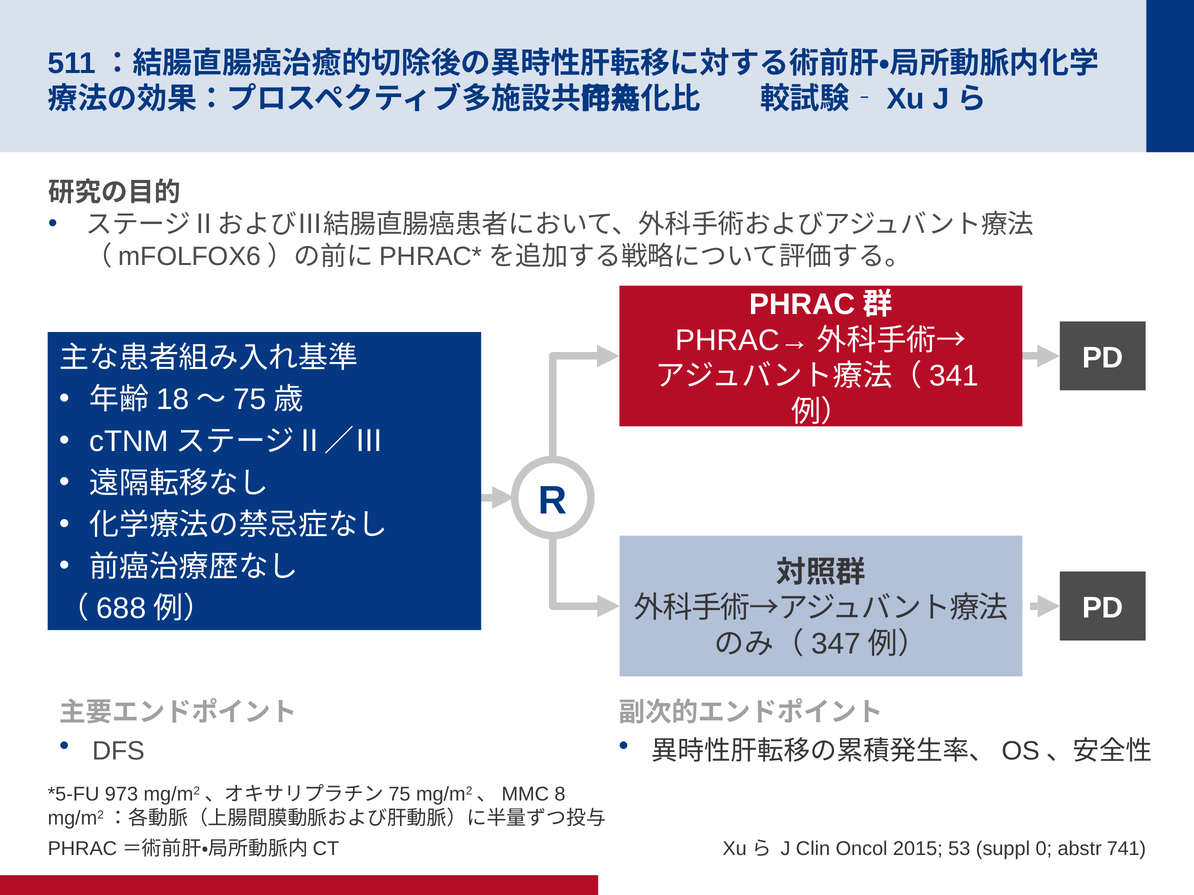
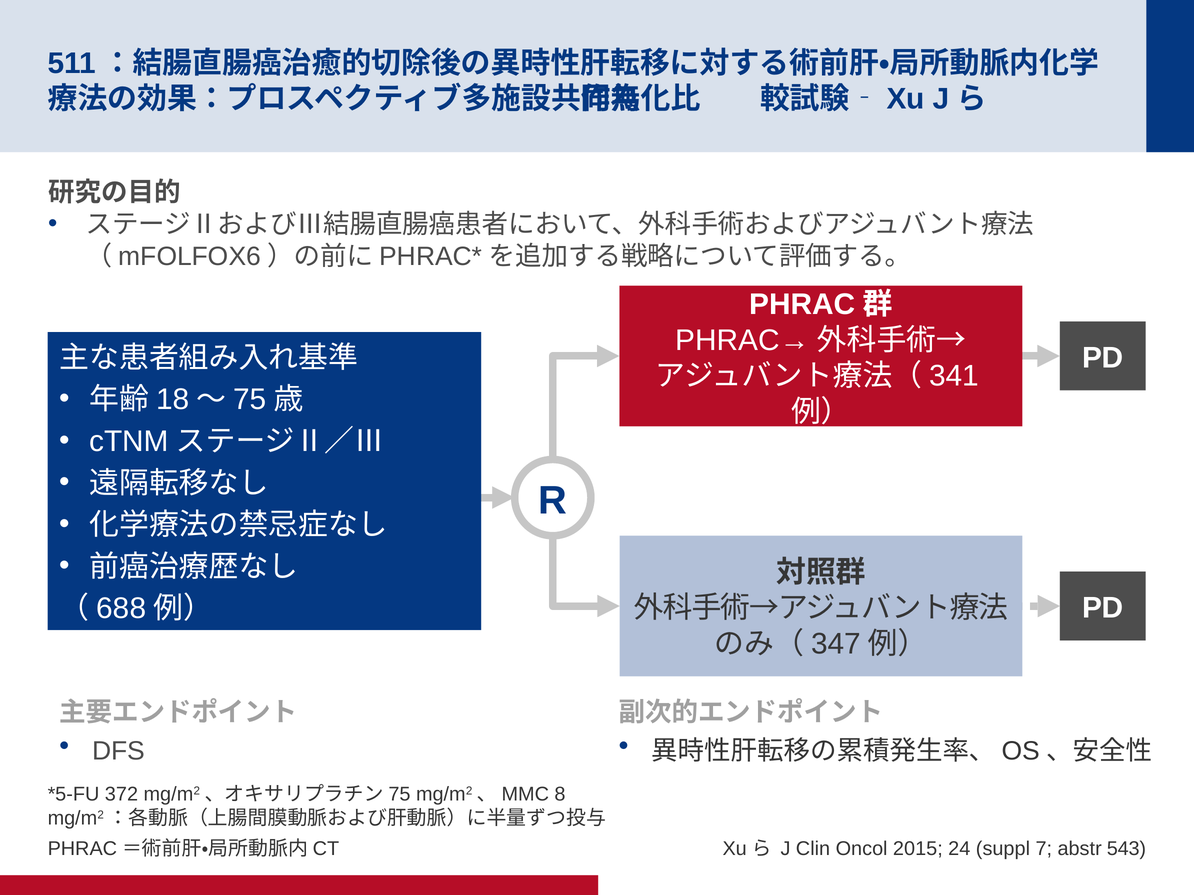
973: 973 -> 372
53: 53 -> 24
0: 0 -> 7
741: 741 -> 543
